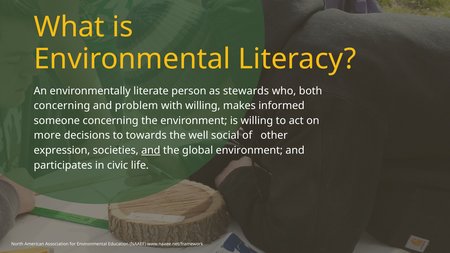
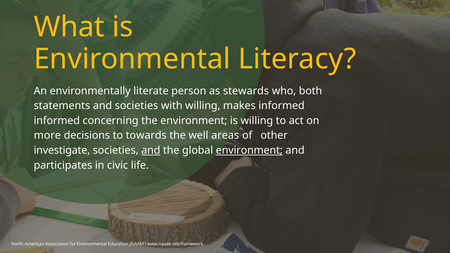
concerning at (62, 106): concerning -> statements
and problem: problem -> societies
someone at (57, 121): someone -> informed
social: social -> areas
expression: expression -> investigate
environment at (249, 150) underline: none -> present
